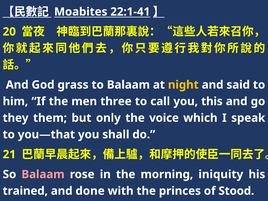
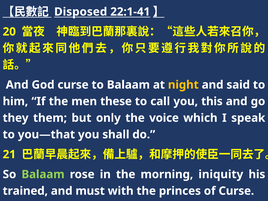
Moabites: Moabites -> Disposed
God grass: grass -> curse
three: three -> these
Balaam at (43, 174) colour: pink -> light green
done: done -> must
of Stood: Stood -> Curse
